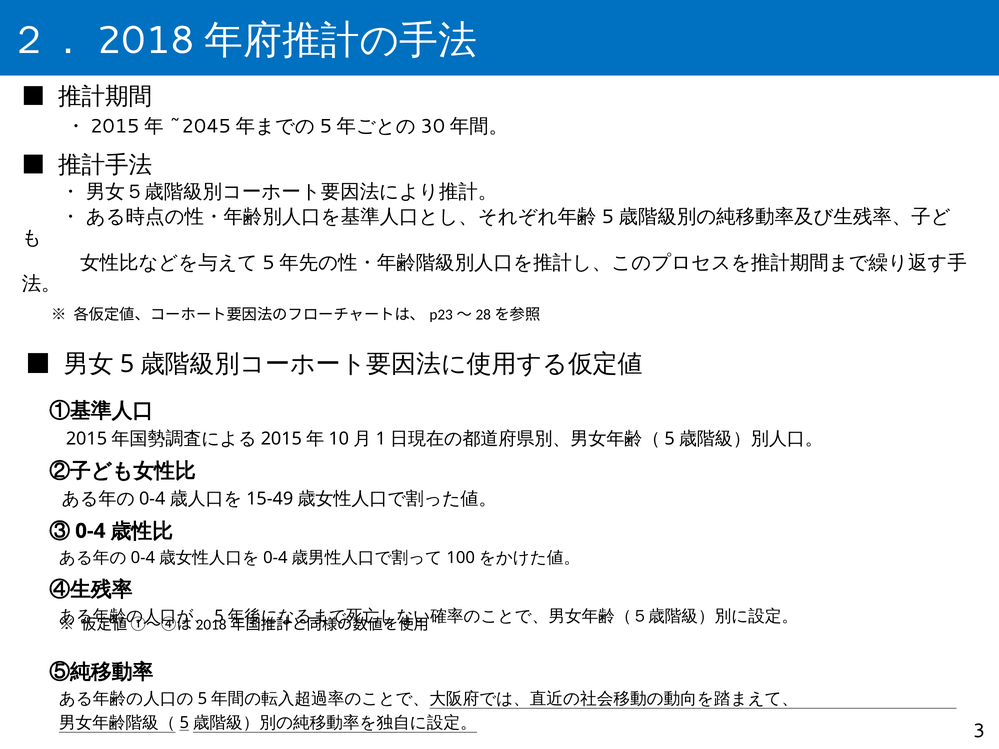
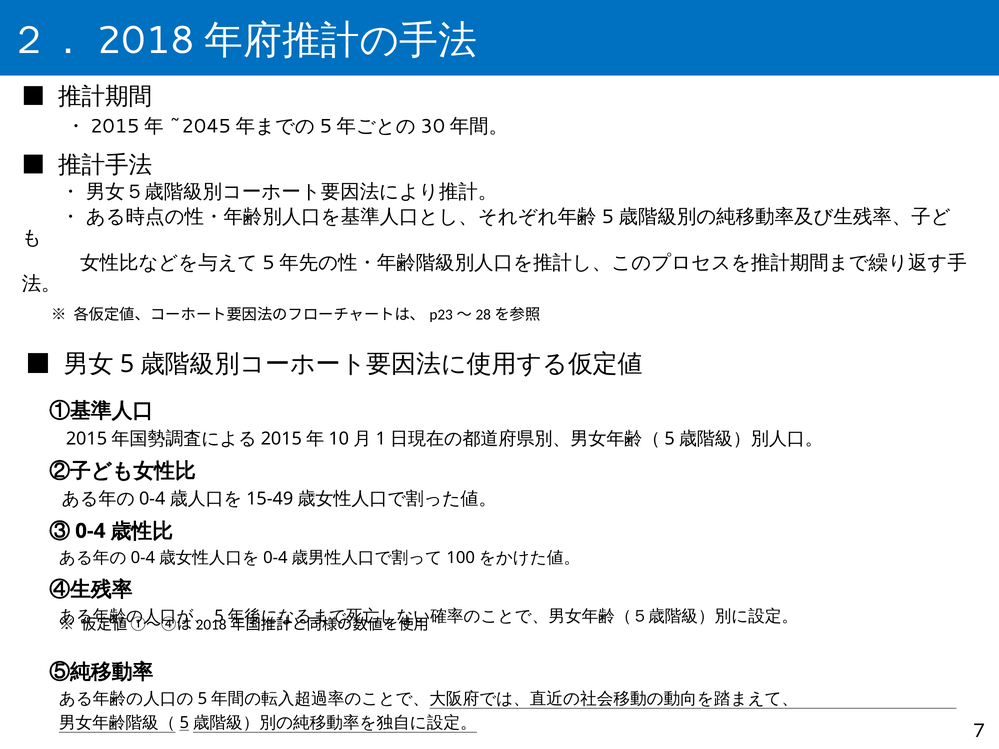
3: 3 -> 7
